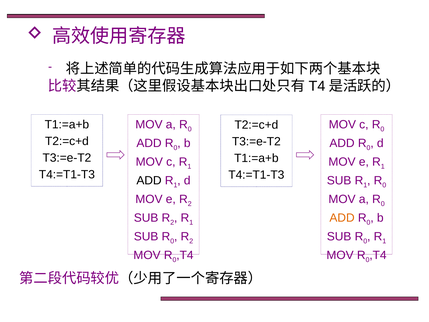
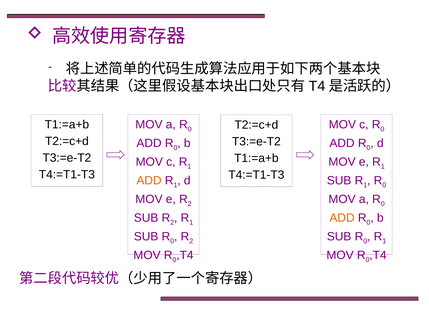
ADD at (149, 180) colour: black -> orange
